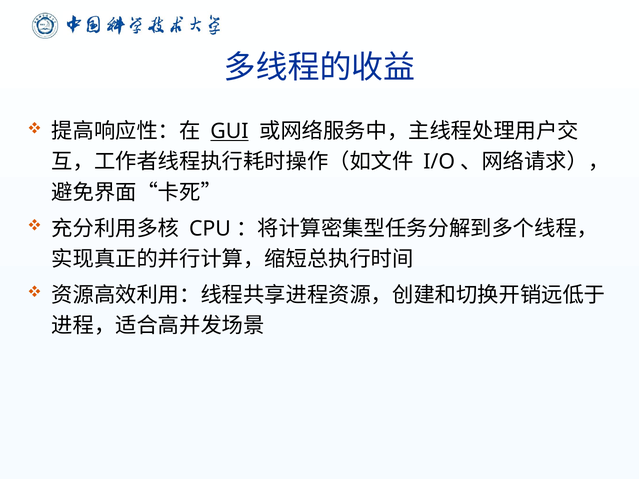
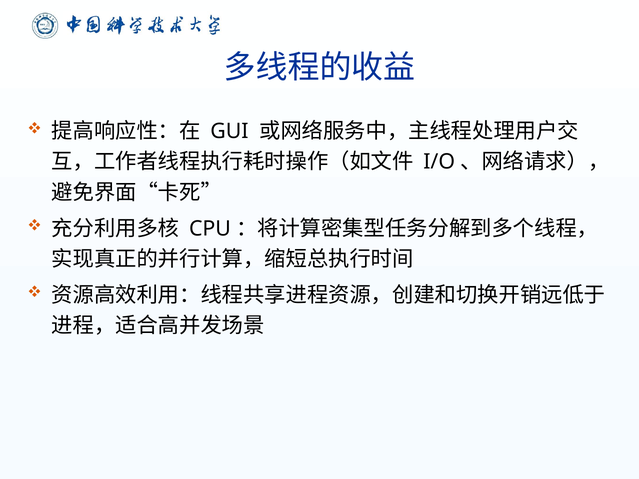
GUI underline: present -> none
